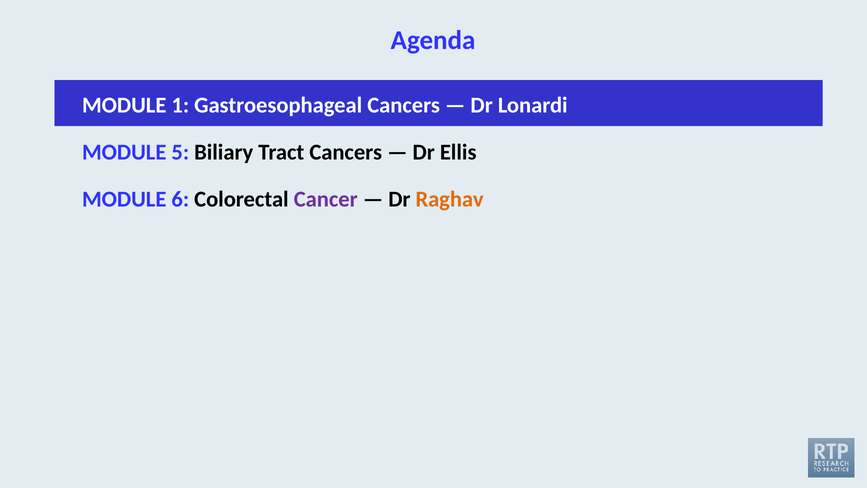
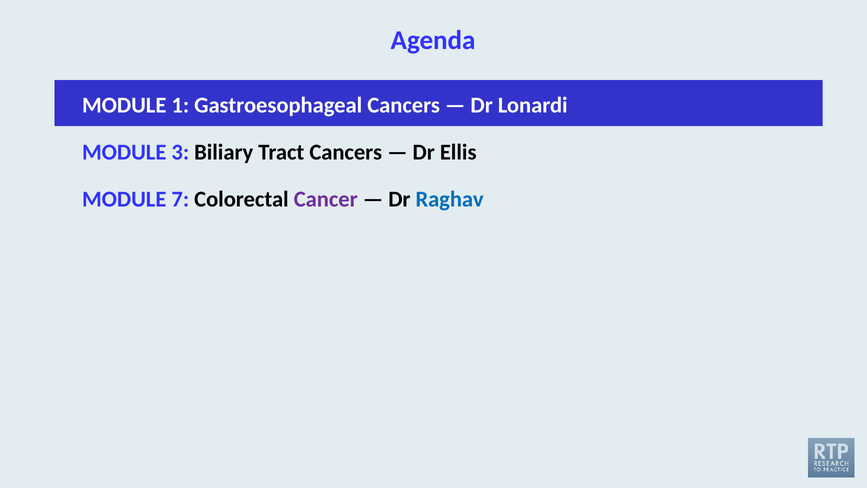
5: 5 -> 3
6: 6 -> 7
Raghav colour: orange -> blue
